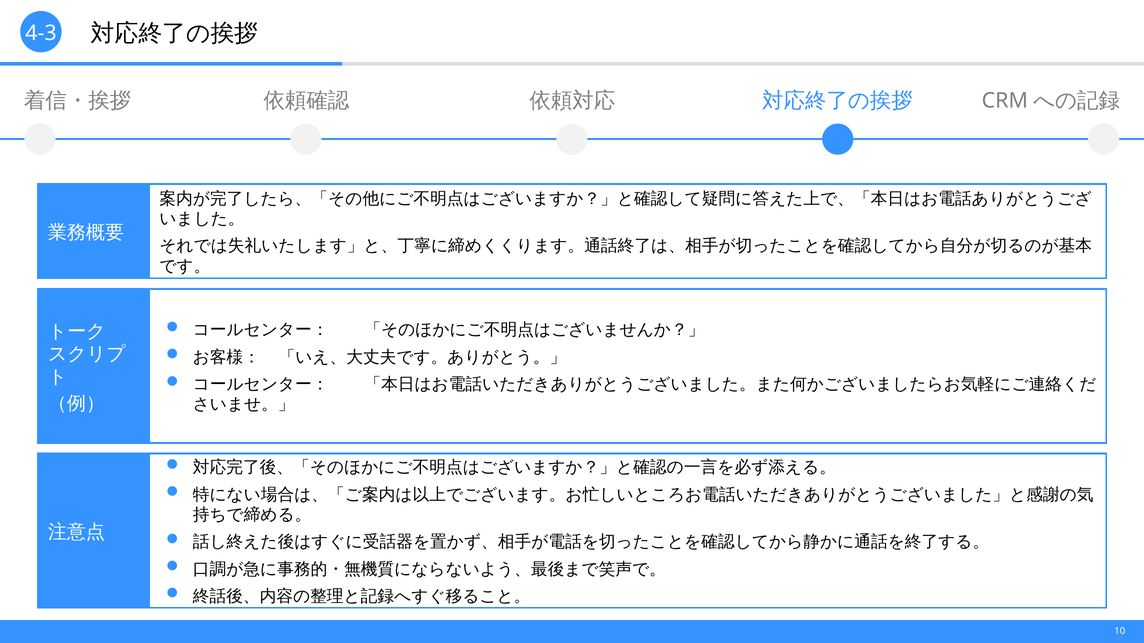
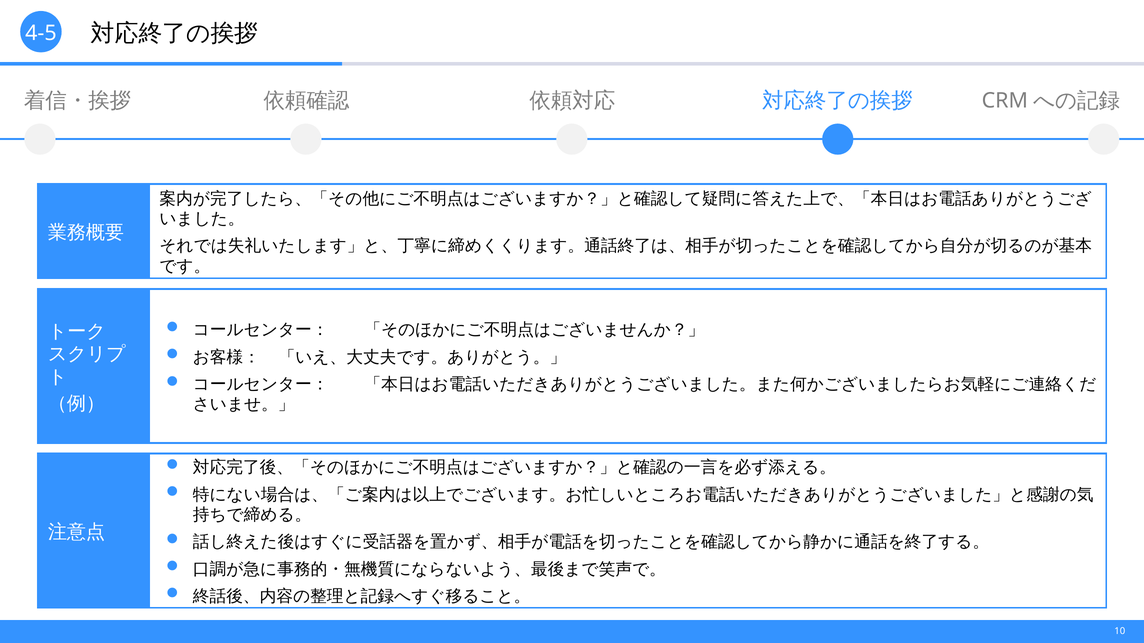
4-3: 4-3 -> 4-5
